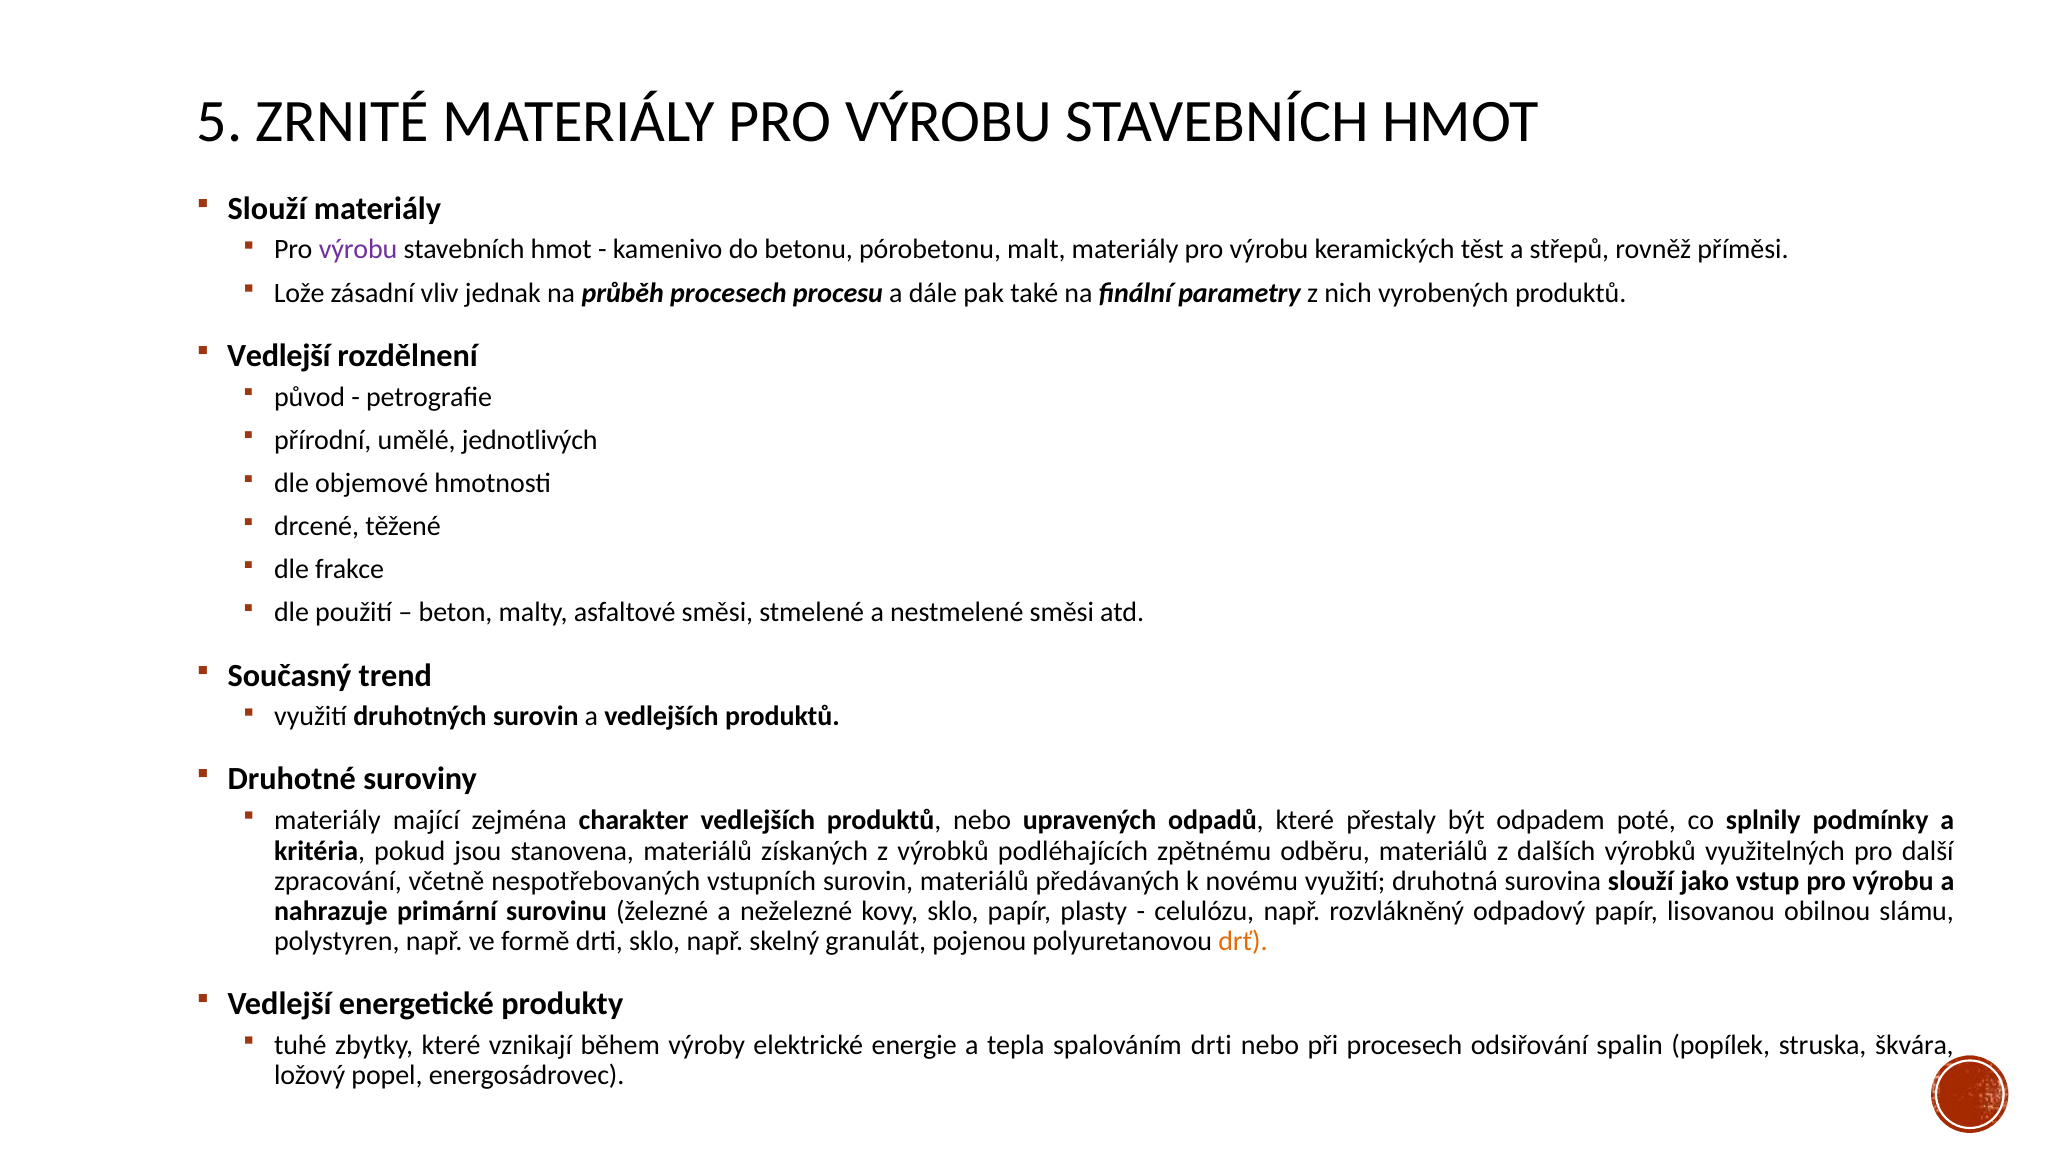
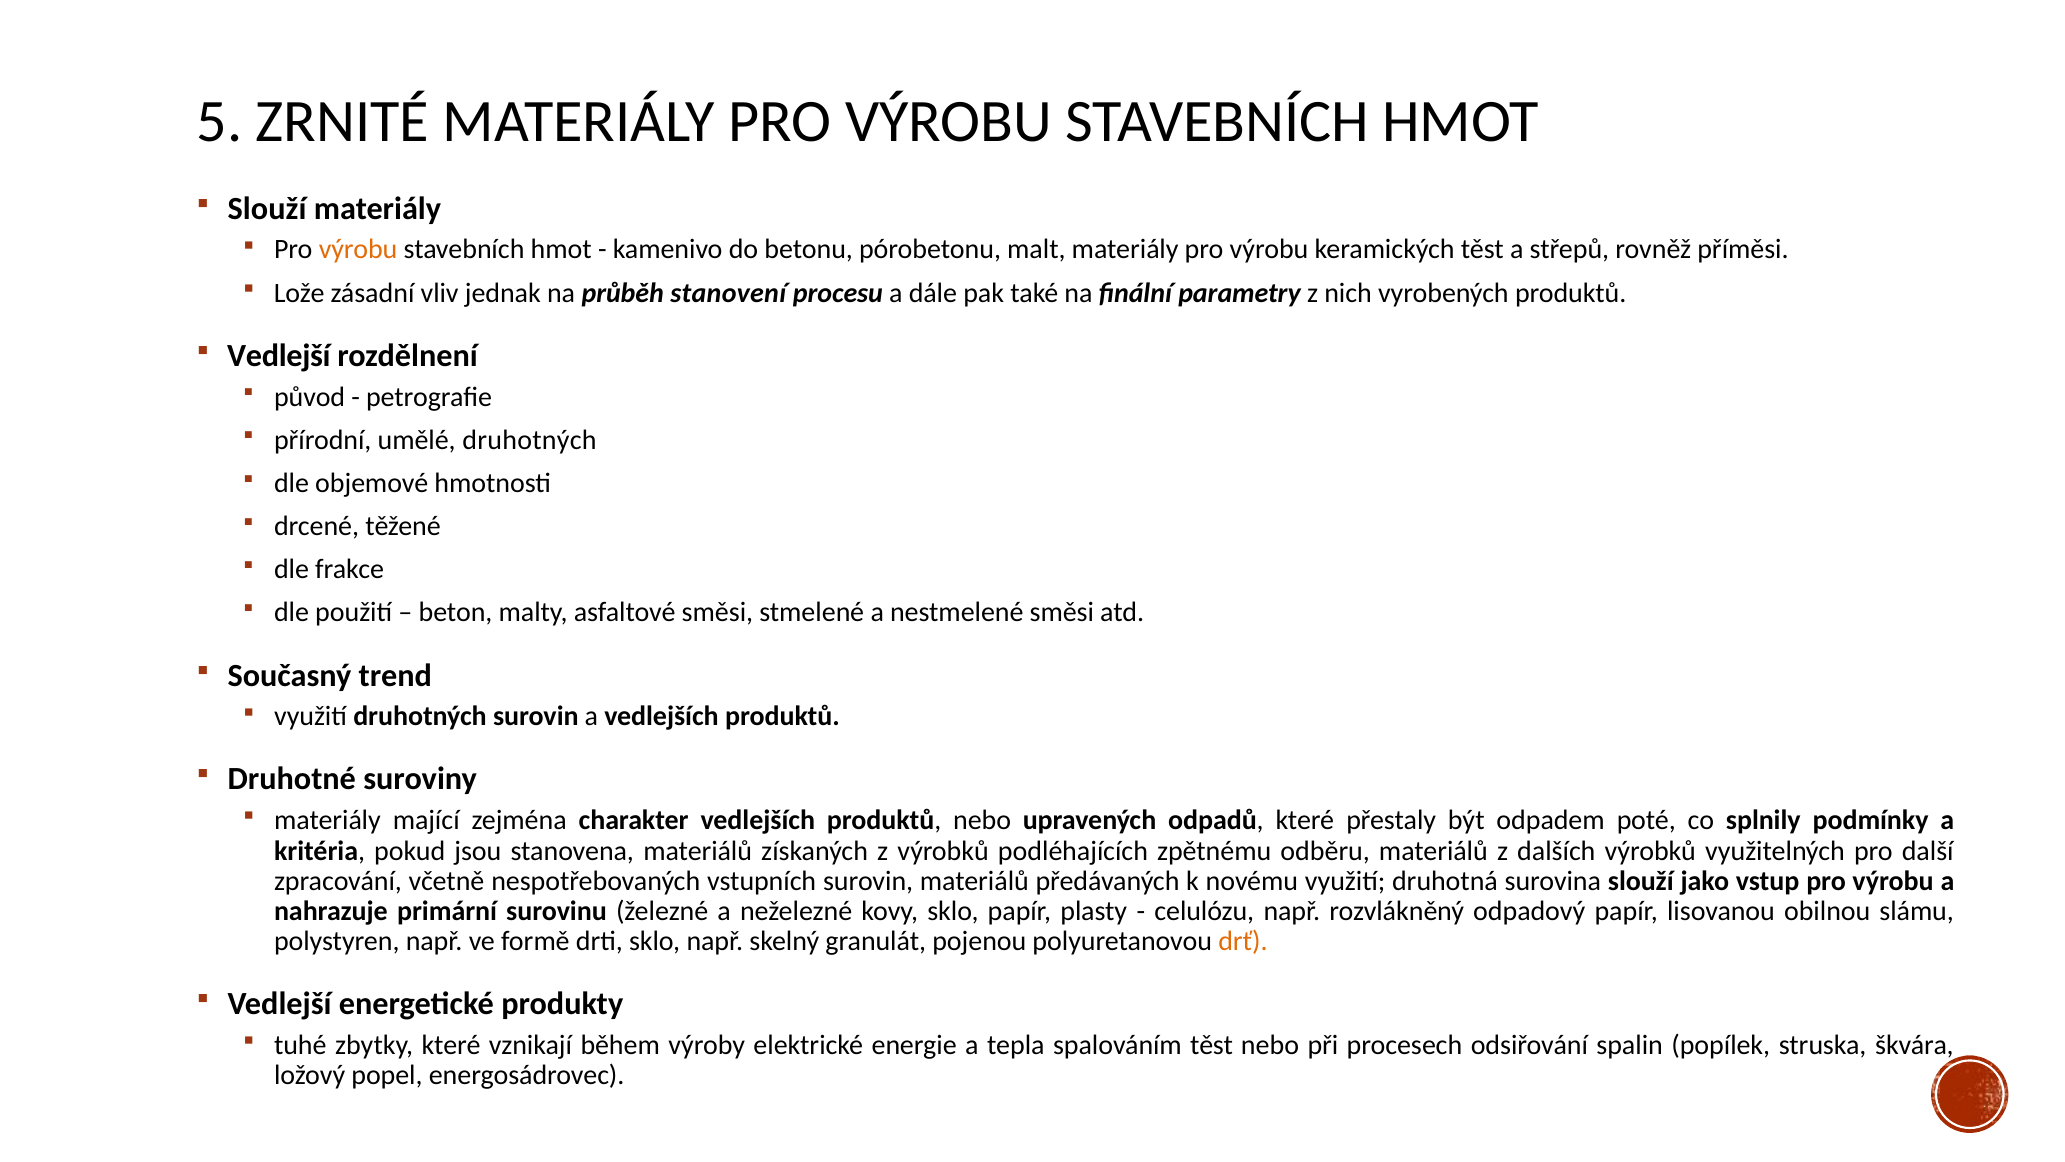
výrobu at (358, 250) colour: purple -> orange
průběh procesech: procesech -> stanovení
umělé jednotlivých: jednotlivých -> druhotných
spalováním drti: drti -> těst
